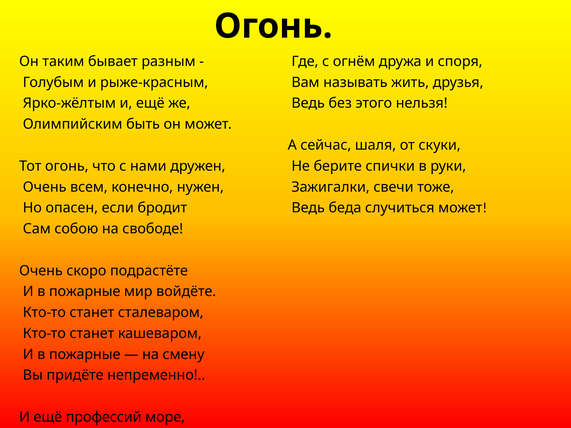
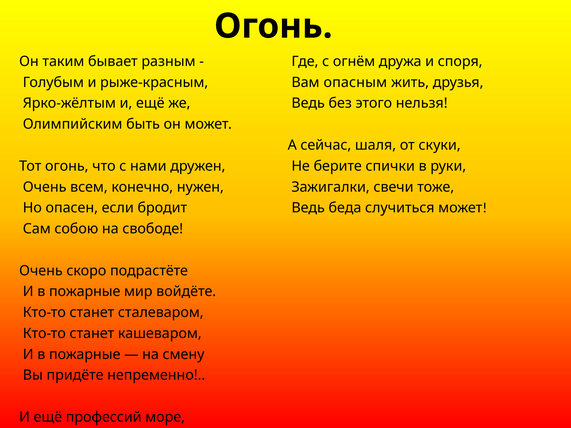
называть: называть -> опасным
